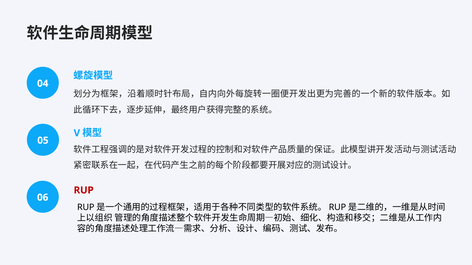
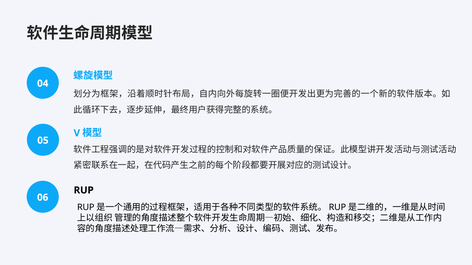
RUP colour: red -> black
